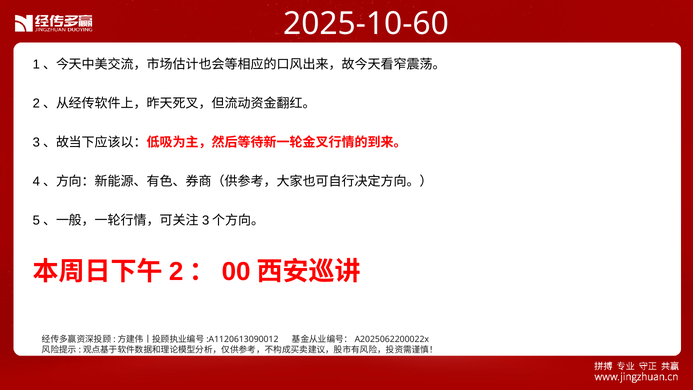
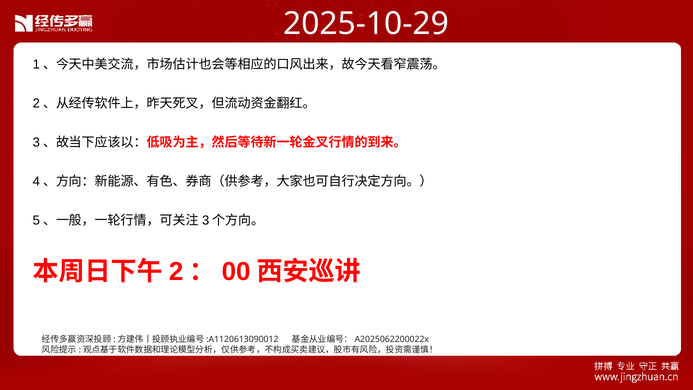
2025-10-60: 2025-10-60 -> 2025-10-29
